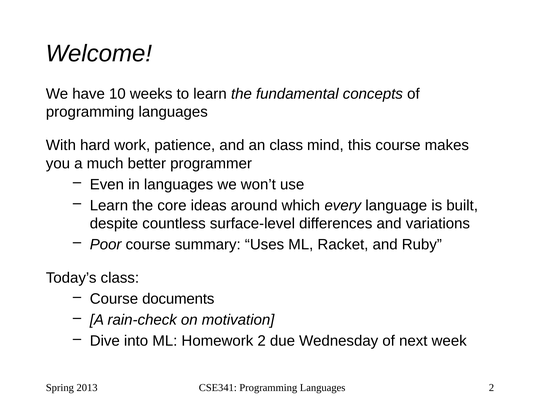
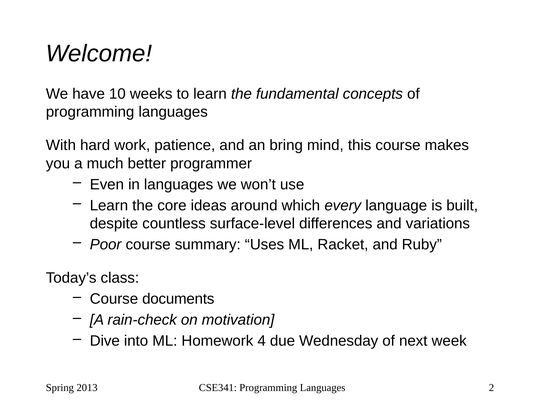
an class: class -> bring
Homework 2: 2 -> 4
